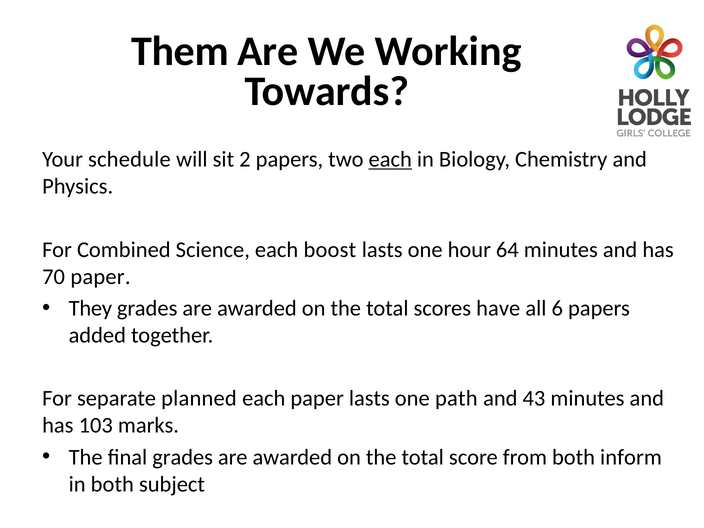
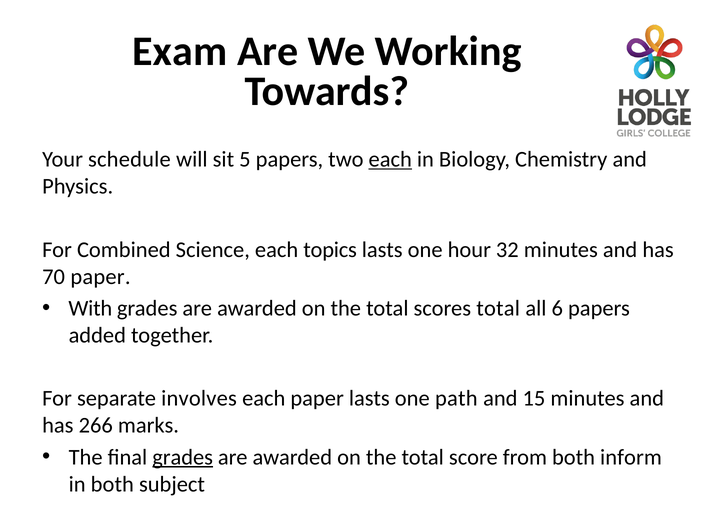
Them: Them -> Exam
2: 2 -> 5
boost: boost -> topics
64: 64 -> 32
They: They -> With
scores have: have -> total
planned: planned -> involves
43: 43 -> 15
103: 103 -> 266
grades at (183, 457) underline: none -> present
